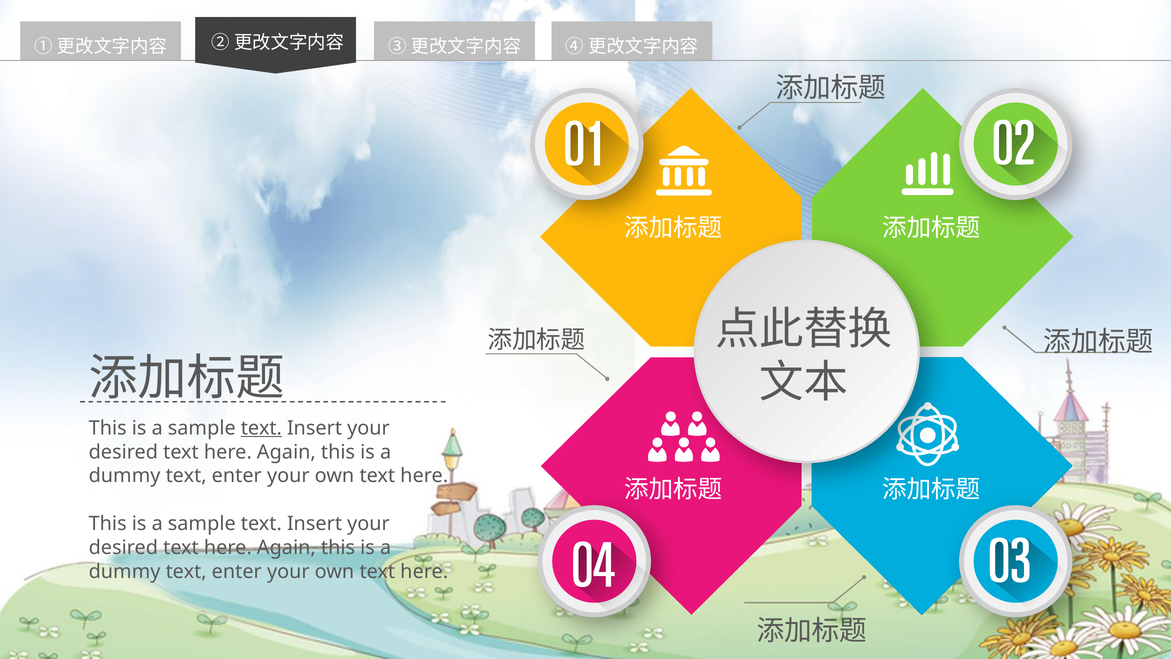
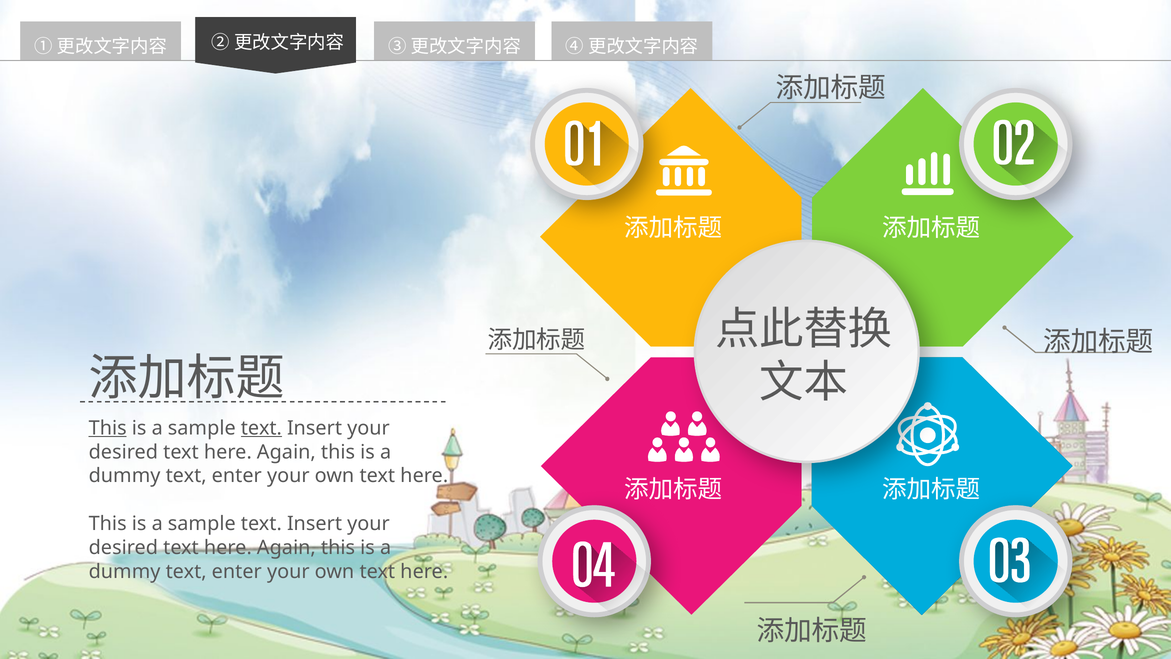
This at (108, 428) underline: none -> present
